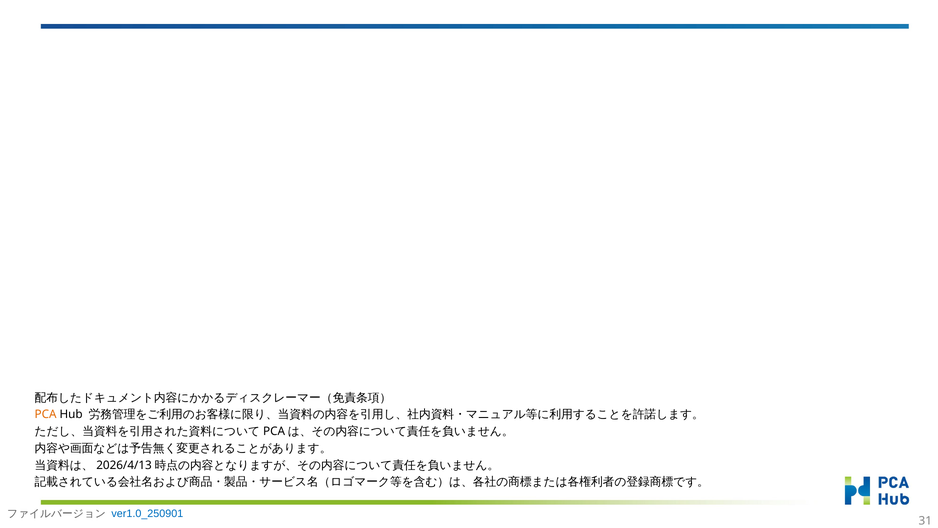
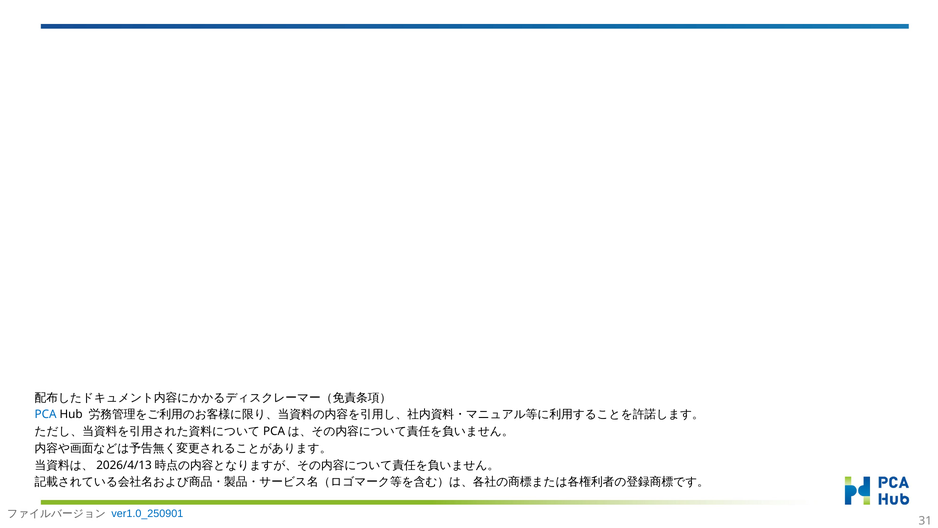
PCA colour: orange -> blue
